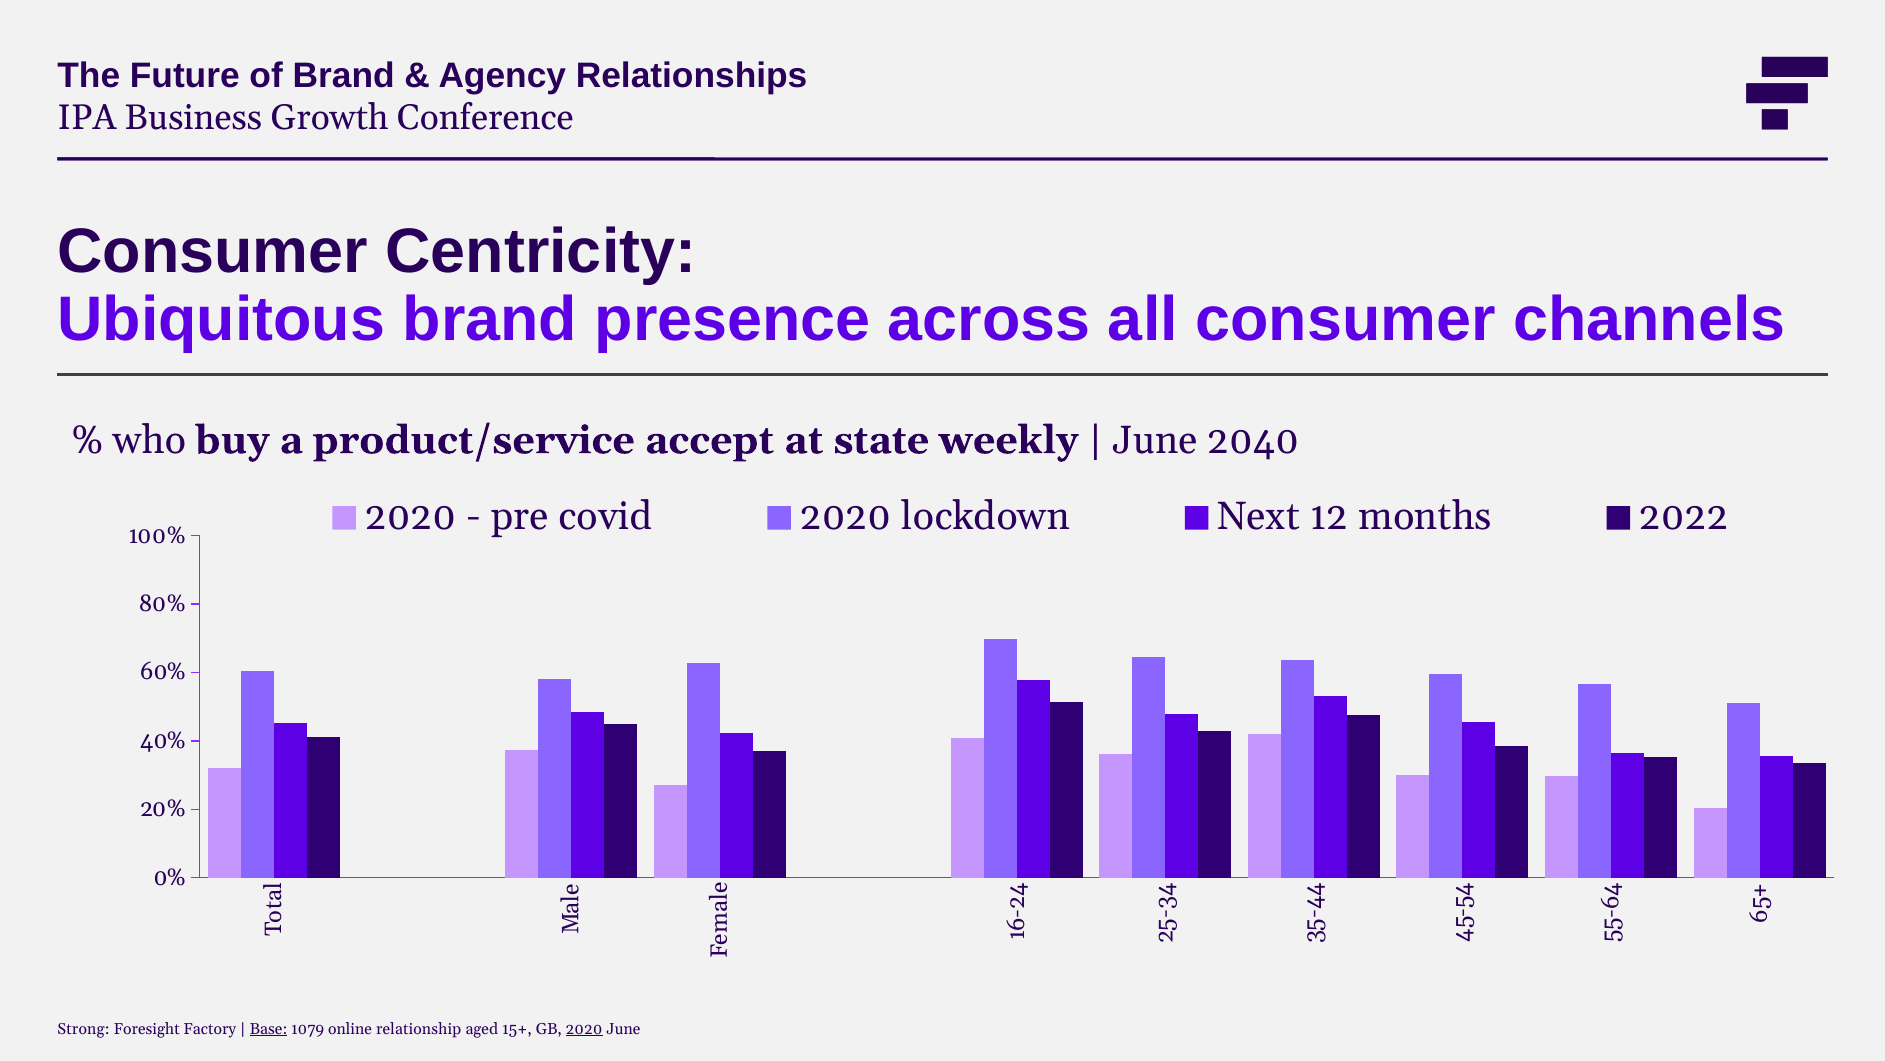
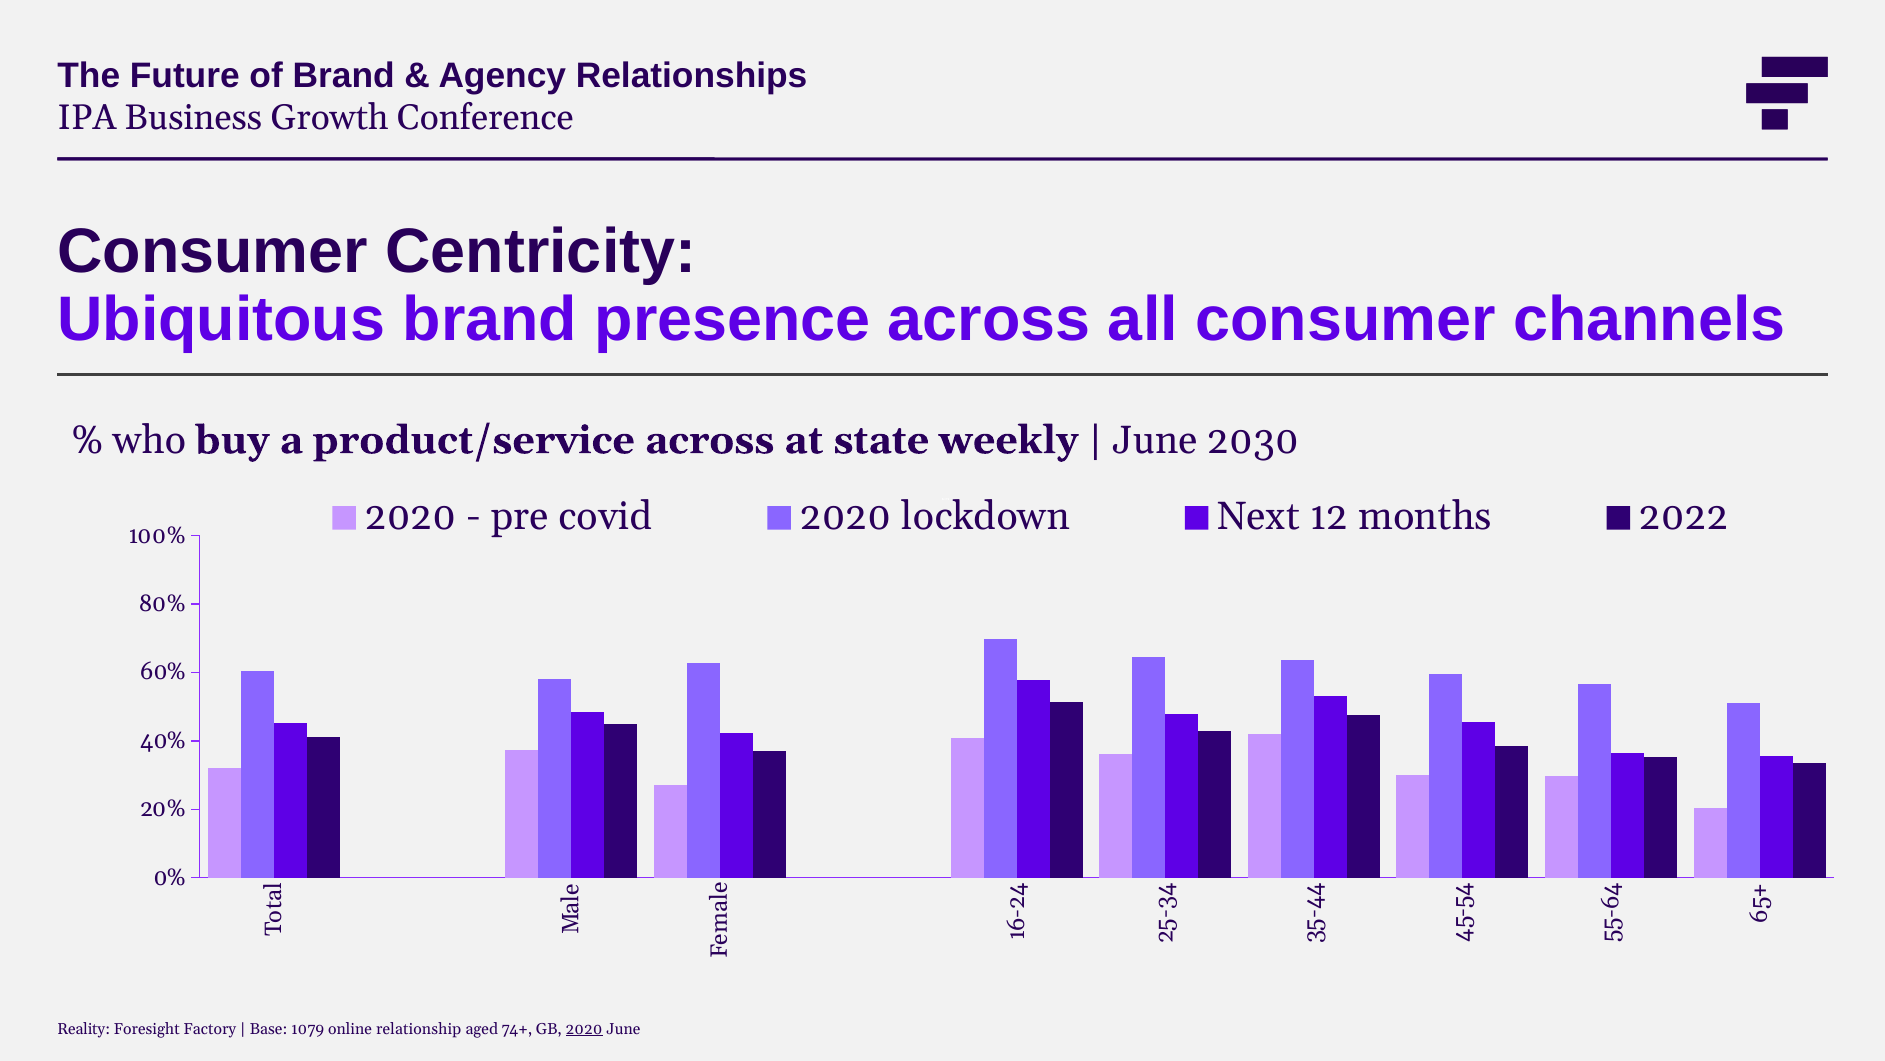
product/service accept: accept -> across
2040: 2040 -> 2030
Strong: Strong -> Reality
Base underline: present -> none
15+: 15+ -> 74+
